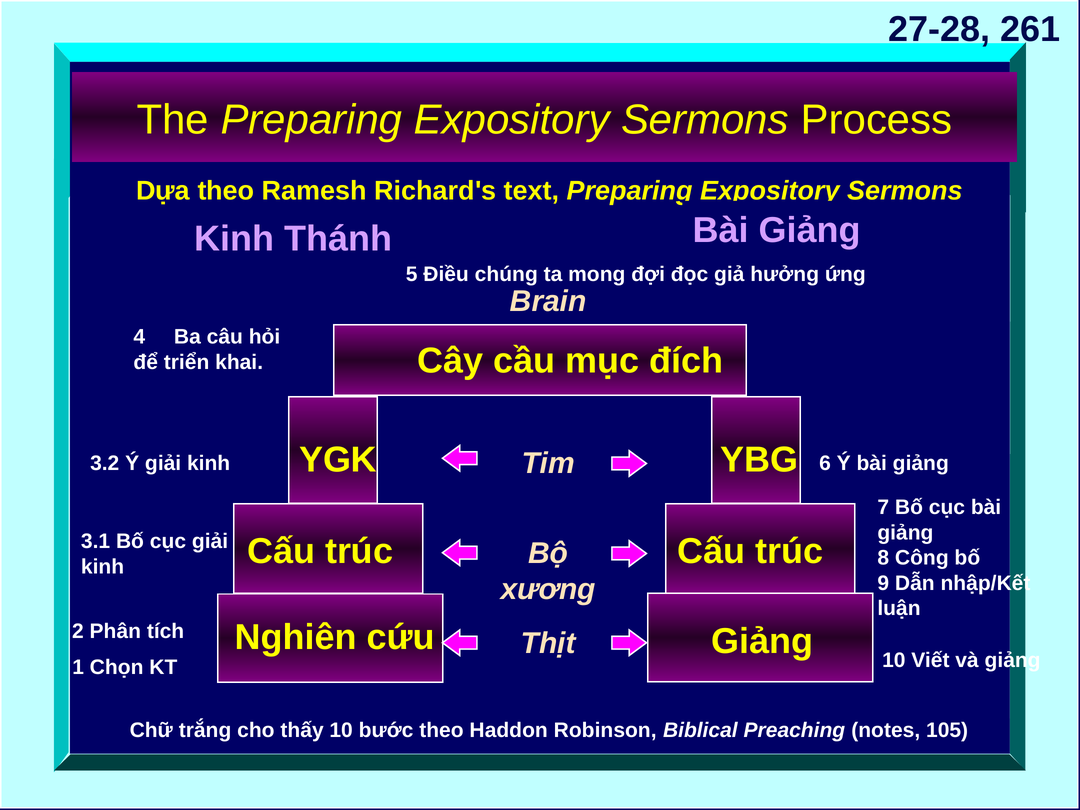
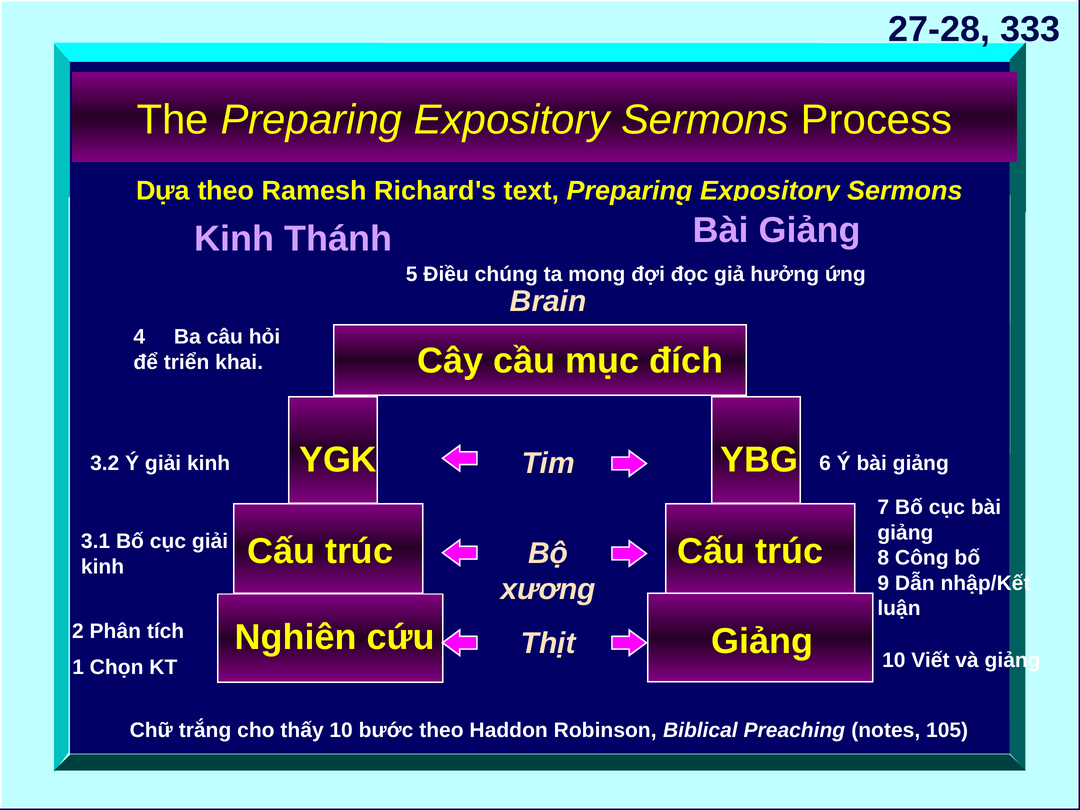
261: 261 -> 333
